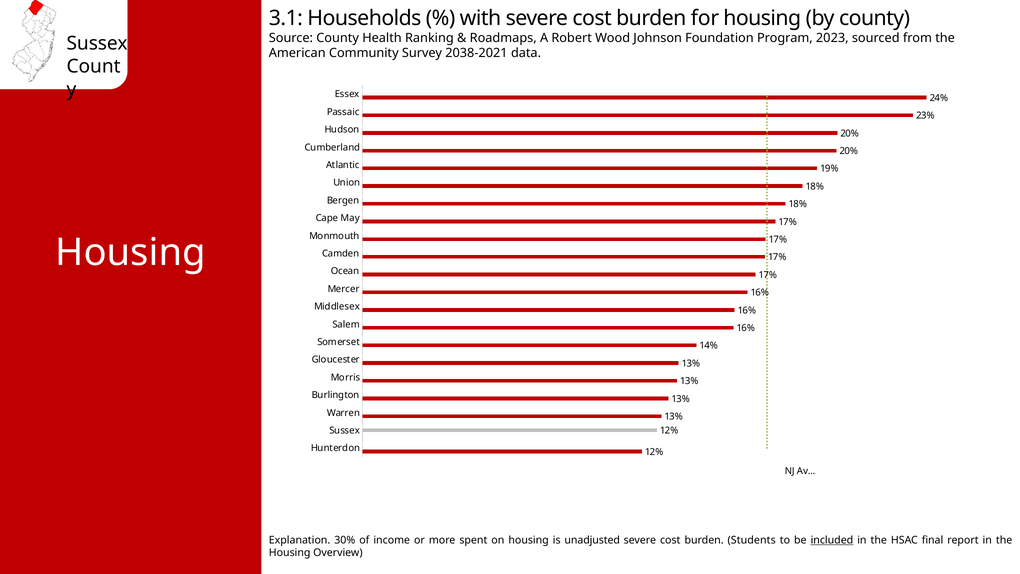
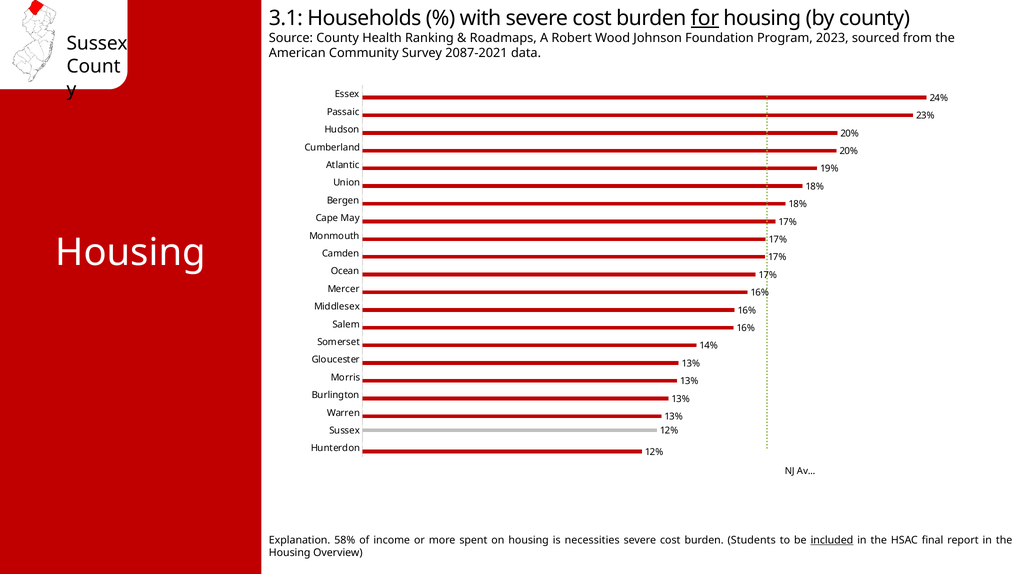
for underline: none -> present
2038-2021: 2038-2021 -> 2087-2021
30%: 30% -> 58%
unadjusted: unadjusted -> necessities
